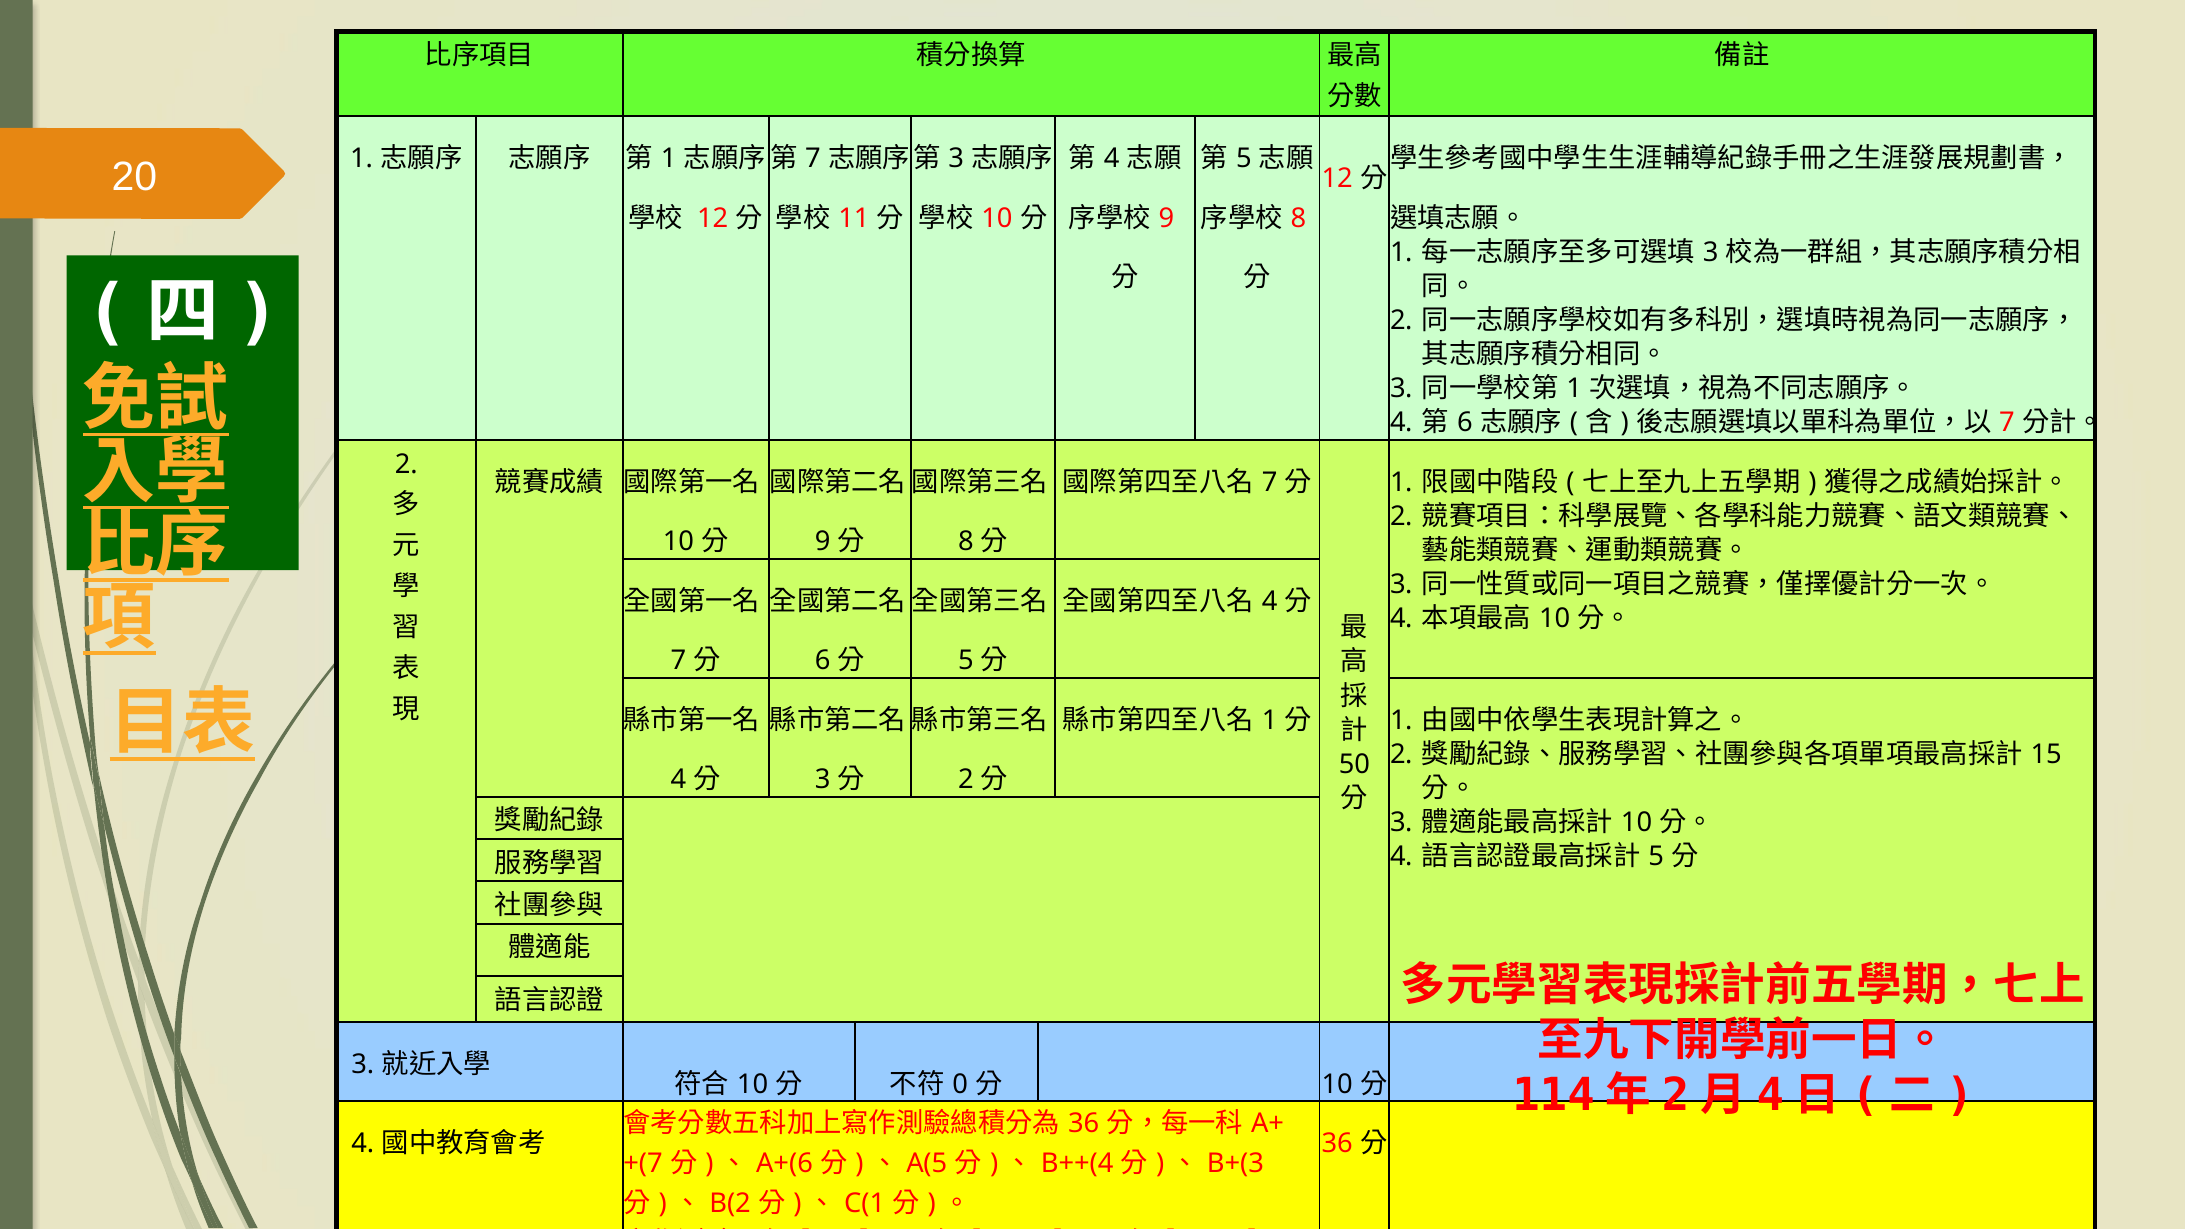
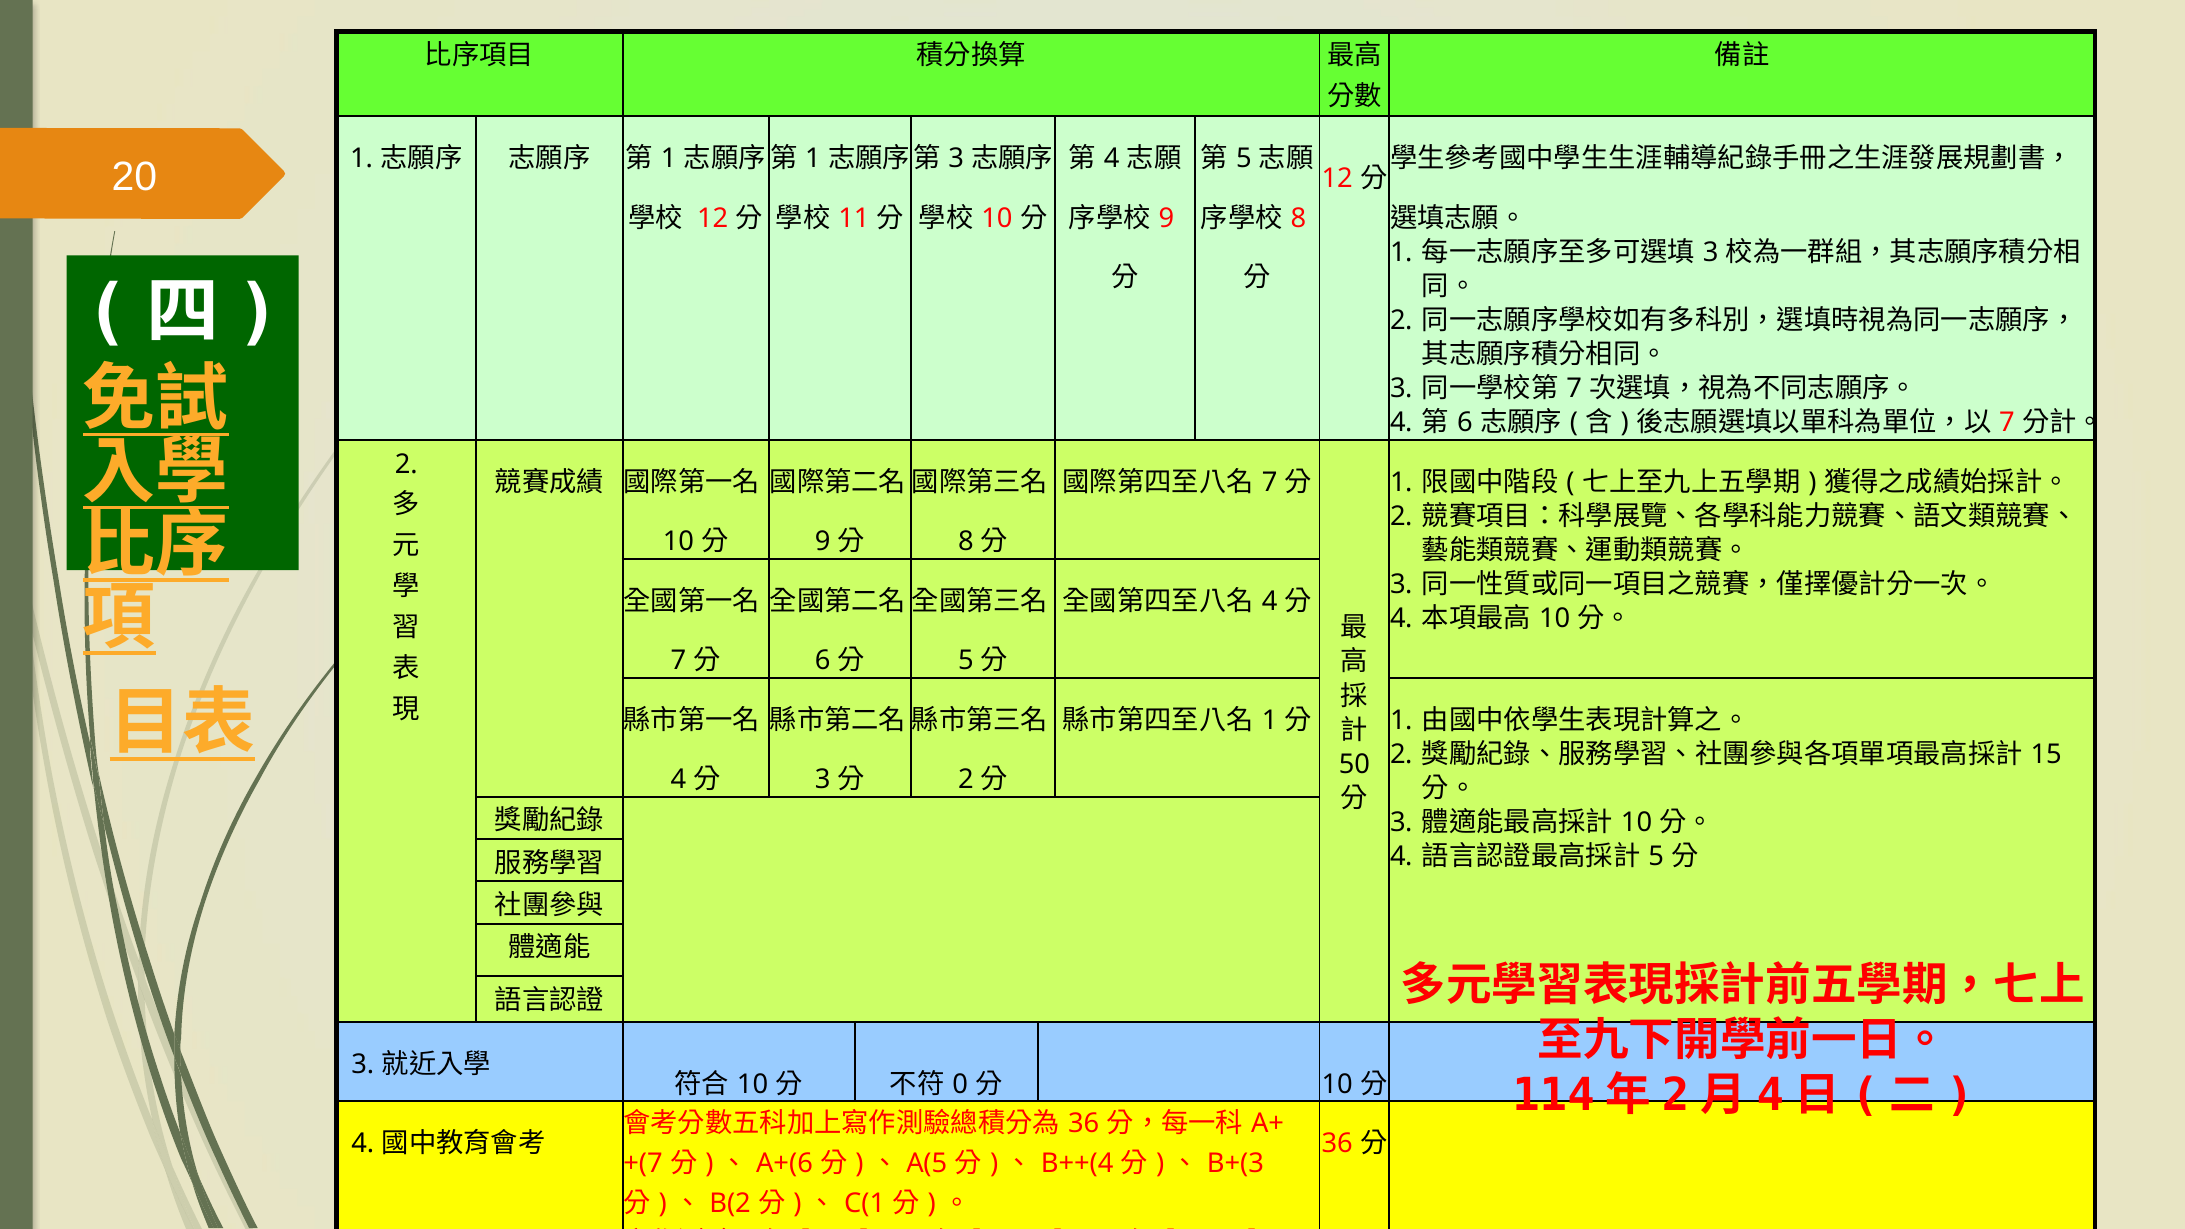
7 at (813, 159): 7 -> 1
1 at (1574, 389): 1 -> 7
